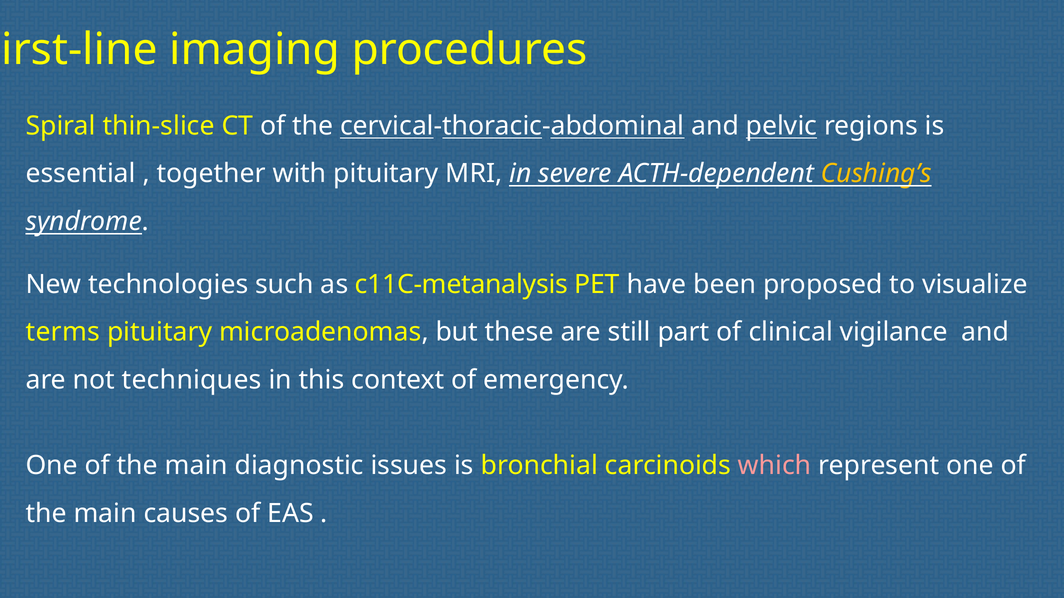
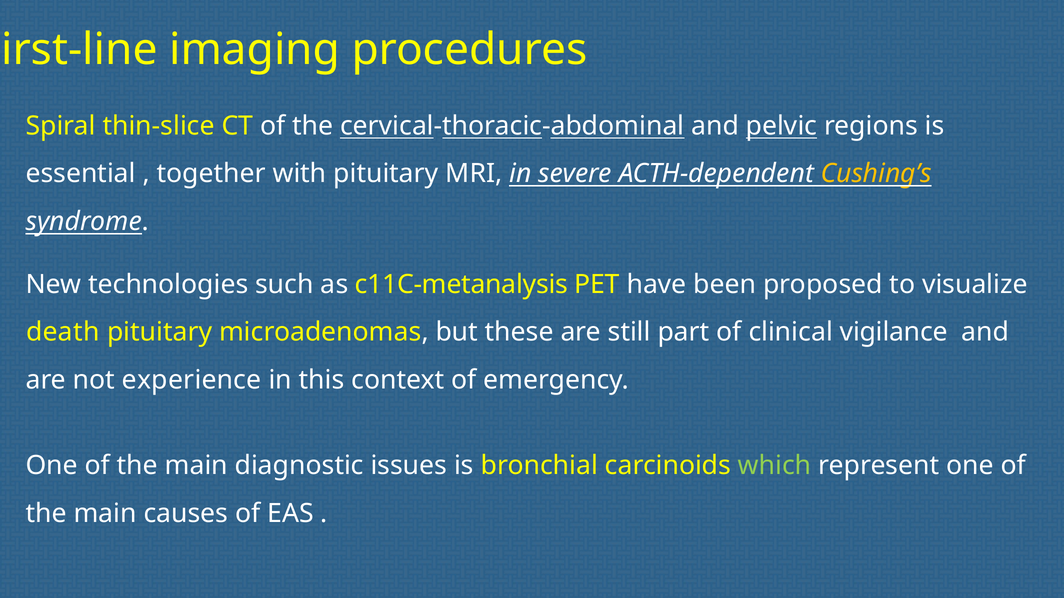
terms: terms -> death
techniques: techniques -> experience
which colour: pink -> light green
